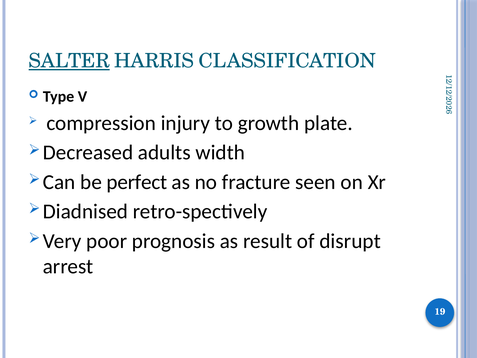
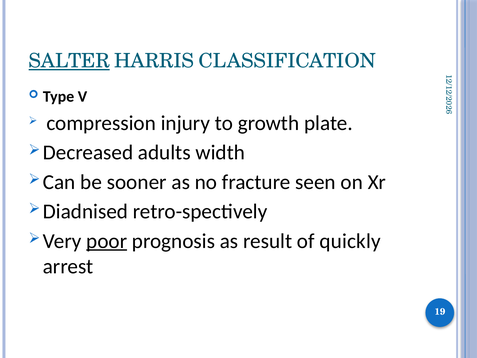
perfect: perfect -> sooner
poor underline: none -> present
disrupt: disrupt -> quickly
